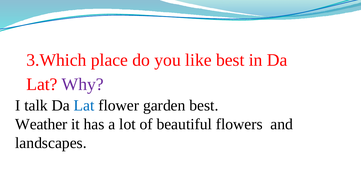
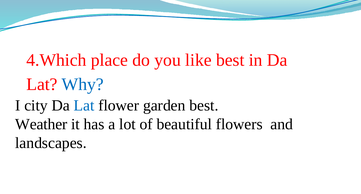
3.Which: 3.Which -> 4.Which
Why colour: purple -> blue
talk: talk -> city
